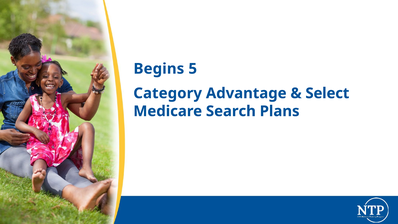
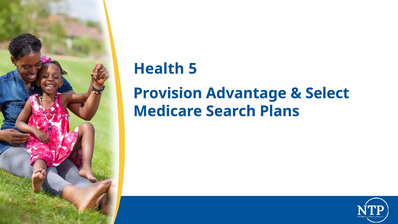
Begins: Begins -> Health
Category: Category -> Provision
